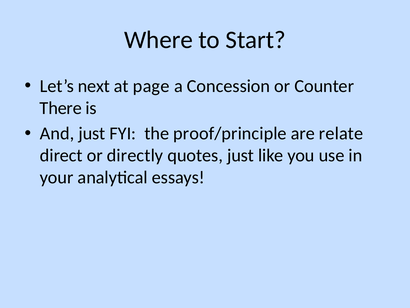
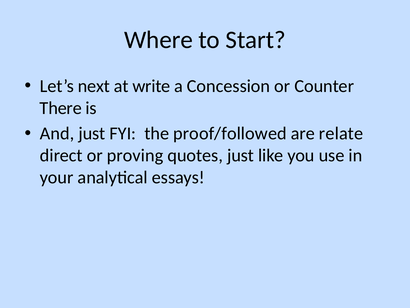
page: page -> write
proof/principle: proof/principle -> proof/followed
directly: directly -> proving
